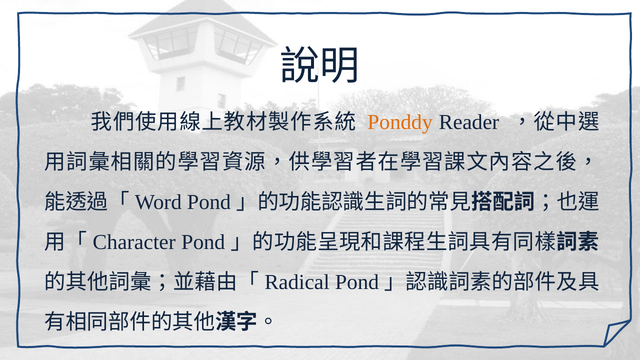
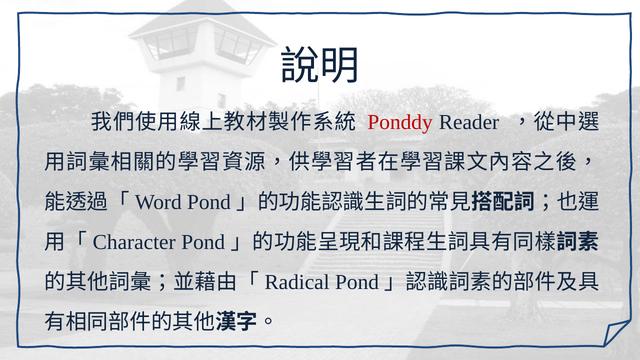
Ponddy colour: orange -> red
